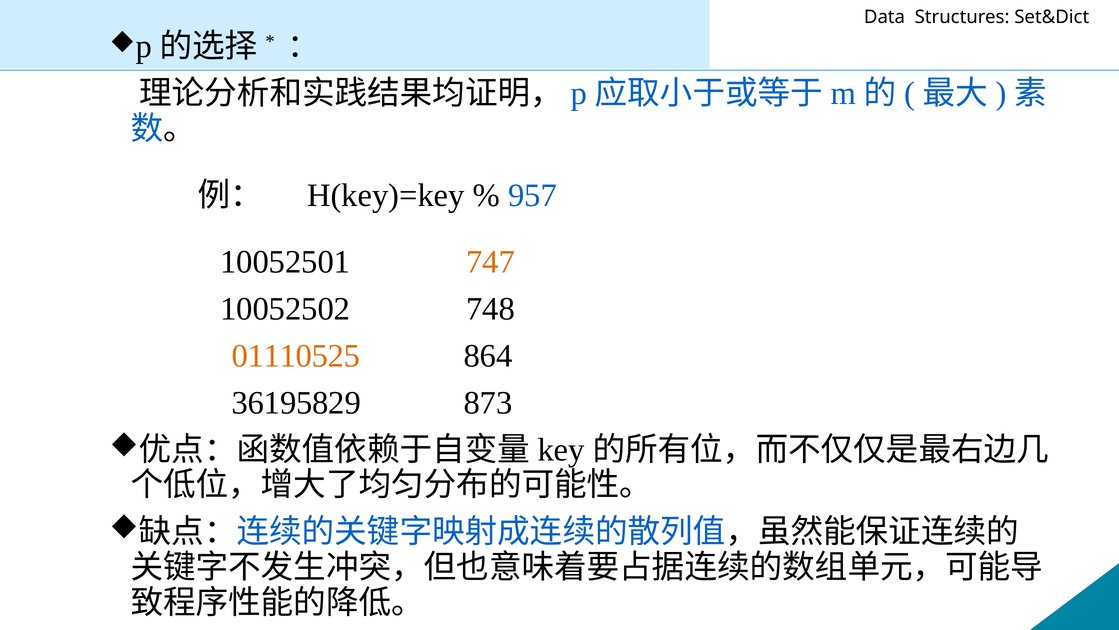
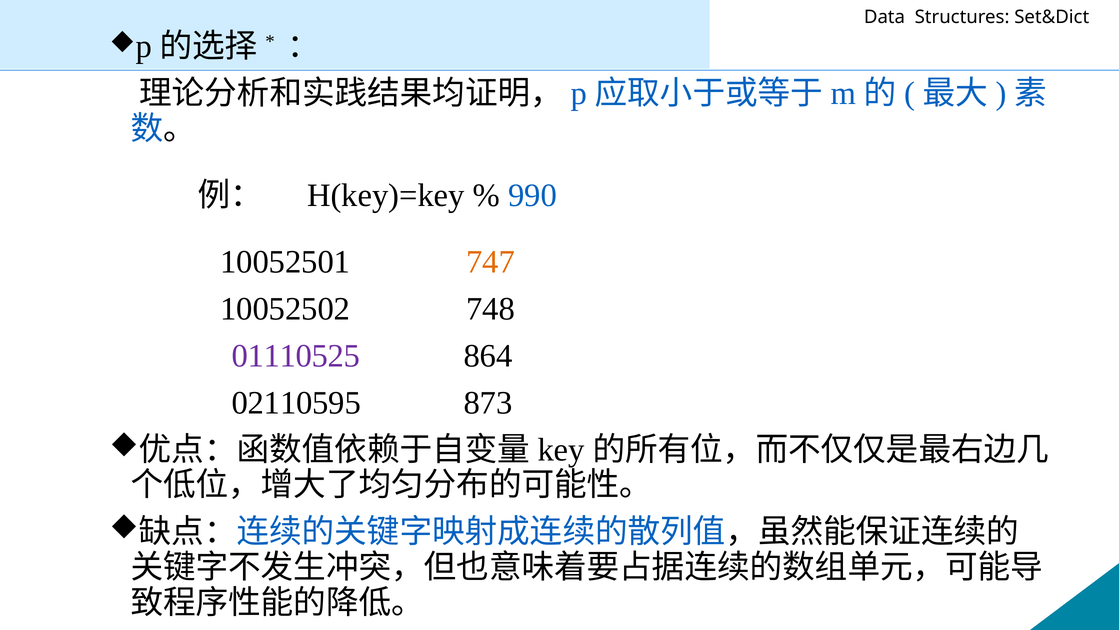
957: 957 -> 990
01110525 colour: orange -> purple
36195829: 36195829 -> 02110595
